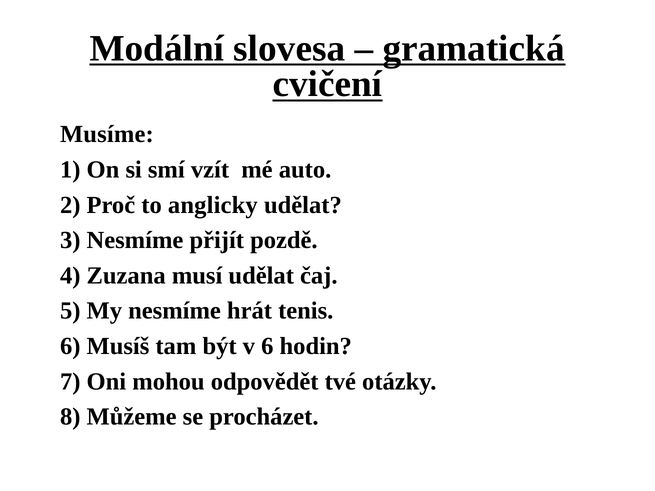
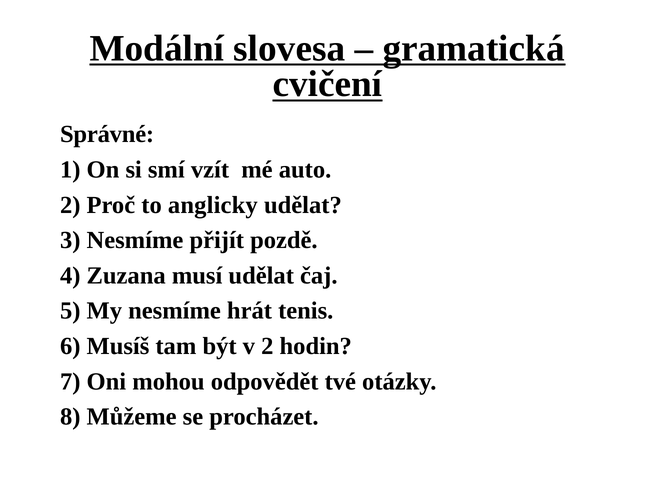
Musíme: Musíme -> Správné
v 6: 6 -> 2
